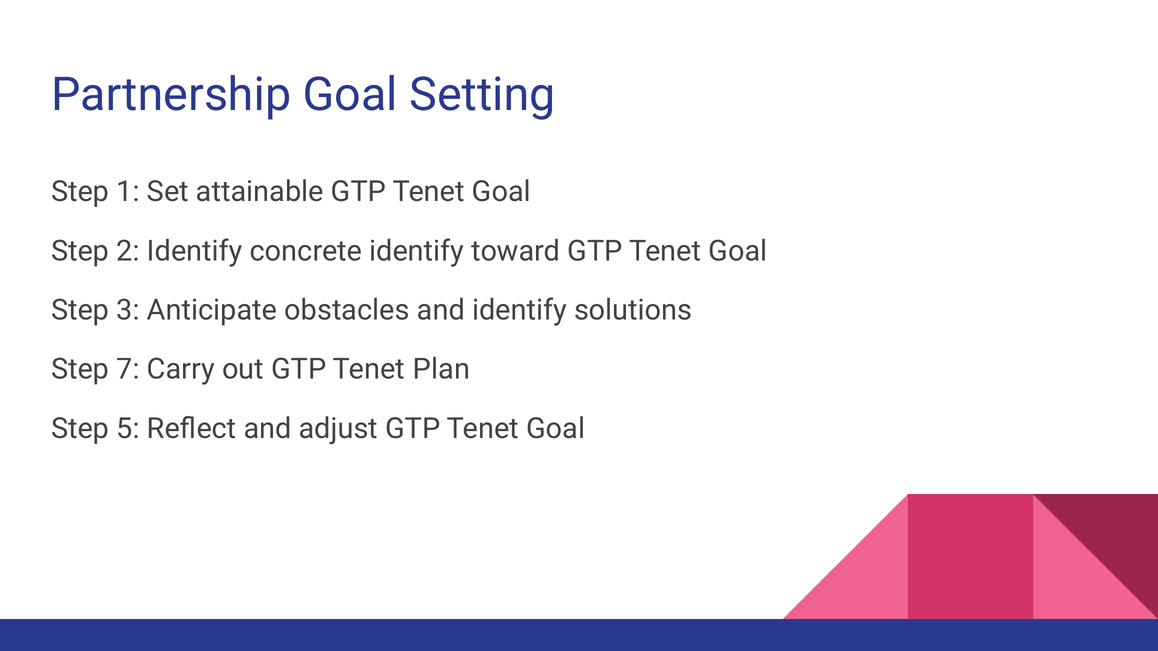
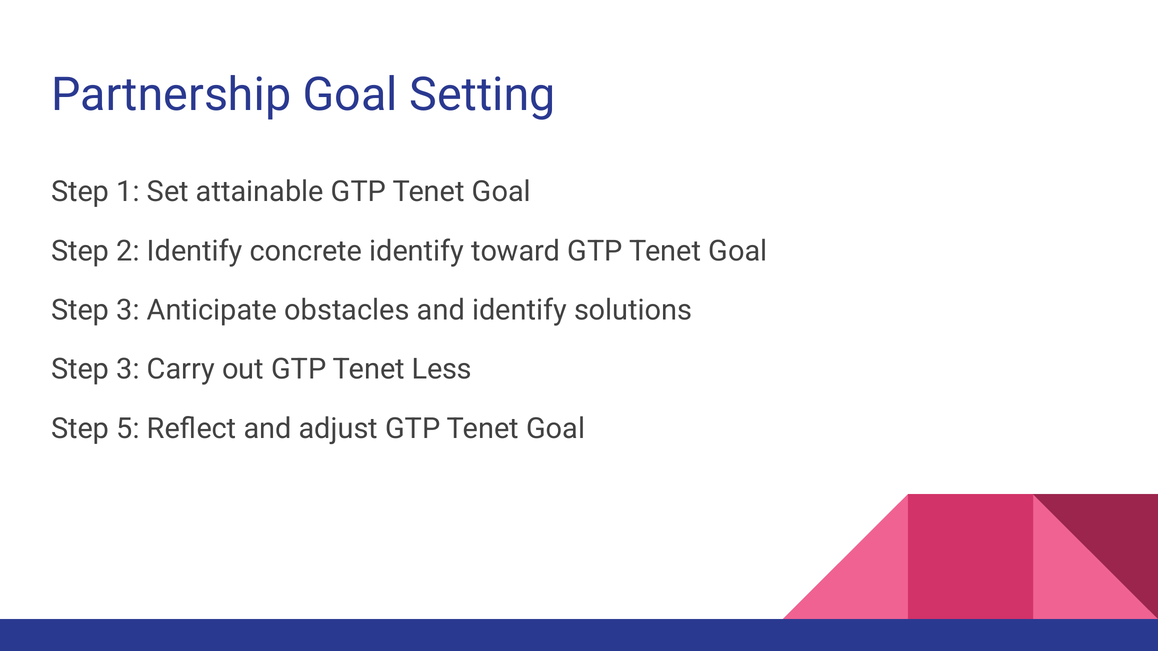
7 at (128, 370): 7 -> 3
Plan: Plan -> Less
